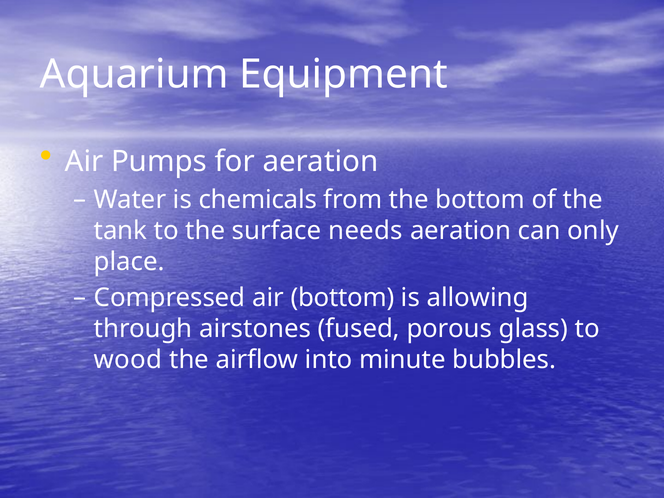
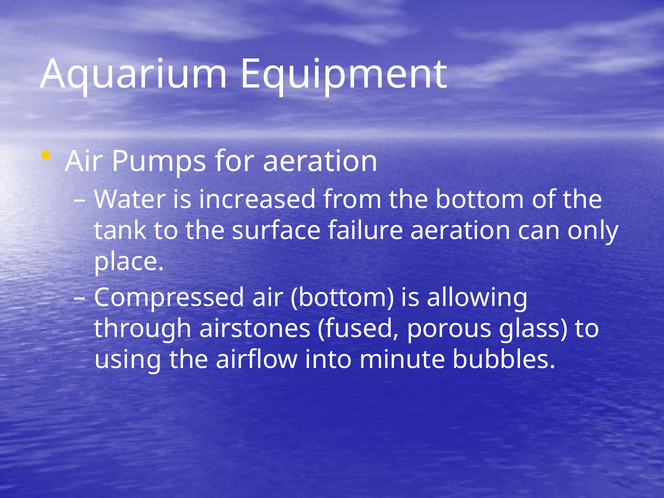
chemicals: chemicals -> increased
needs: needs -> failure
wood: wood -> using
